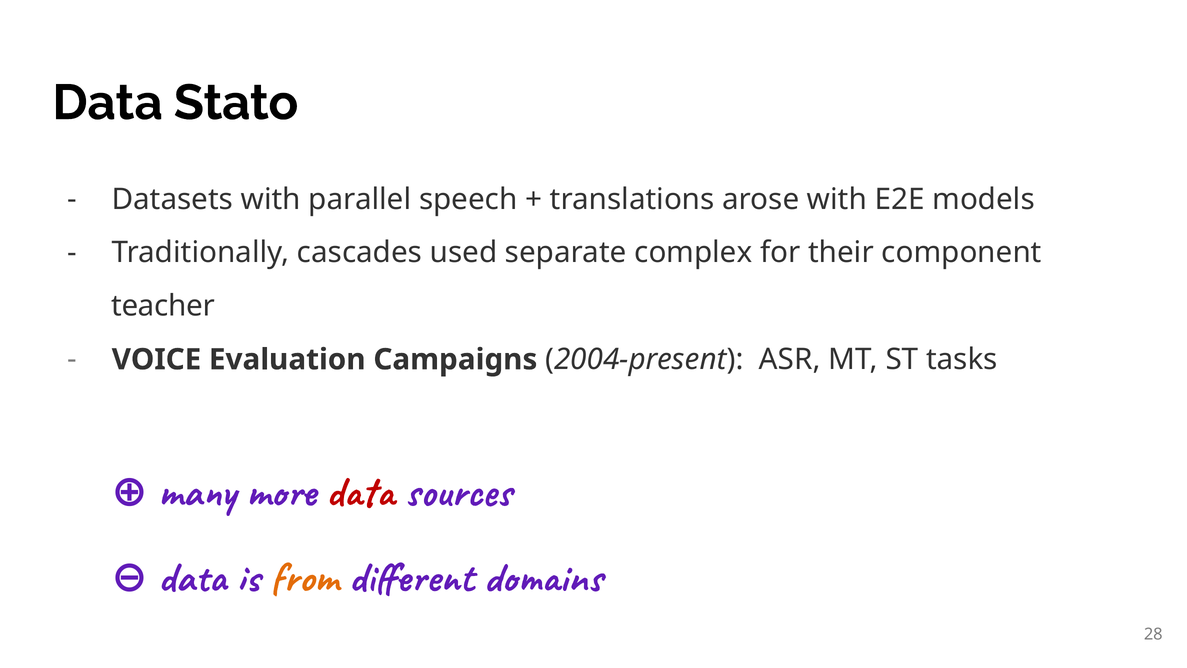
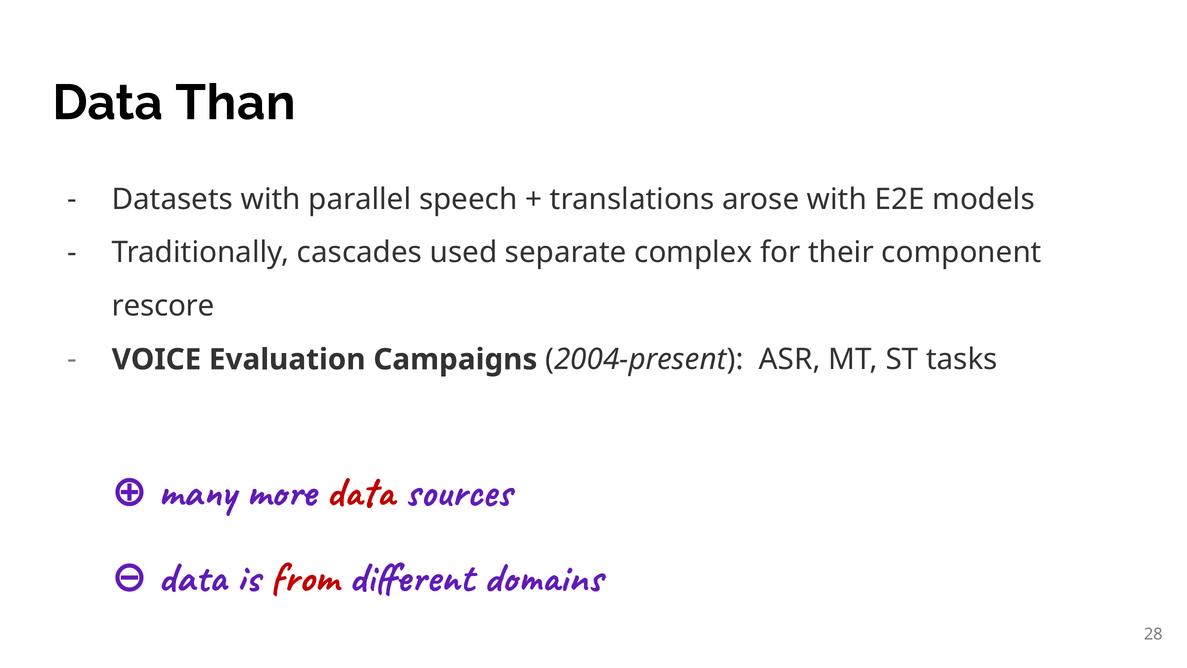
Stato: Stato -> Than
teacher: teacher -> rescore
from colour: orange -> red
